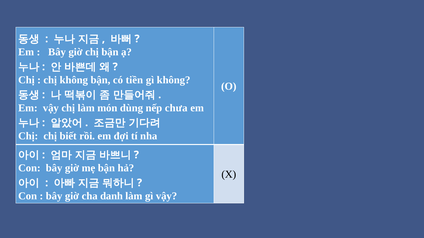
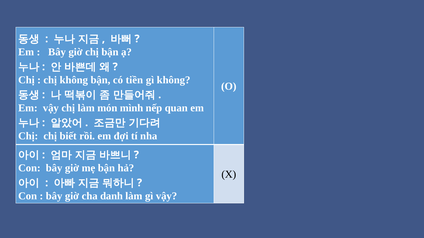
dùng: dùng -> mình
chưa: chưa -> quan
